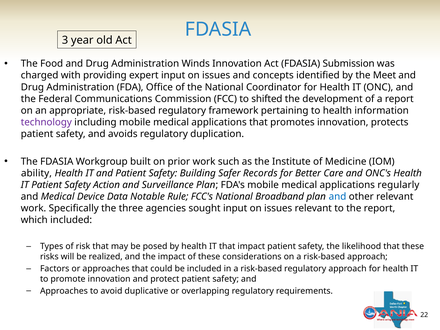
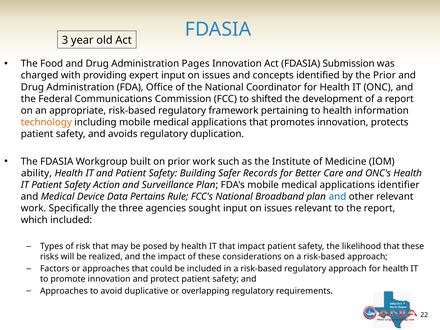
Winds: Winds -> Pages
the Meet: Meet -> Prior
technology colour: purple -> orange
regularly: regularly -> identifier
Notable: Notable -> Pertains
